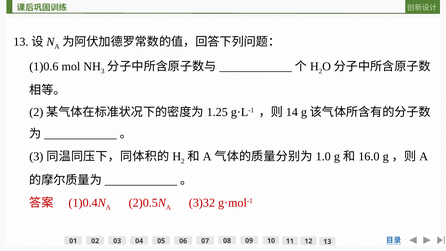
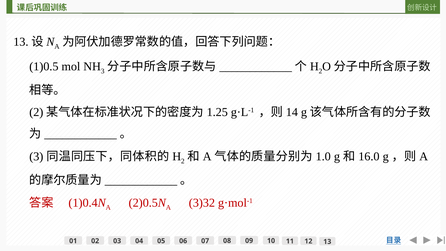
1)0.6: 1)0.6 -> 1)0.5
